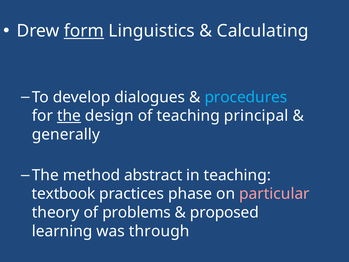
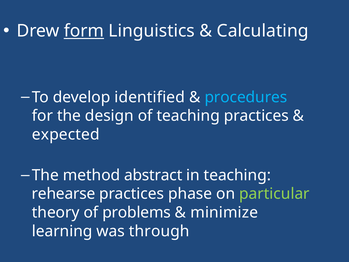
dialogues: dialogues -> identified
the at (69, 116) underline: present -> none
teaching principal: principal -> practices
generally: generally -> expected
textbook: textbook -> rehearse
particular colour: pink -> light green
proposed: proposed -> minimize
